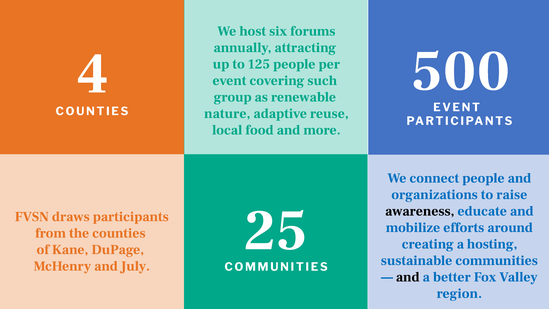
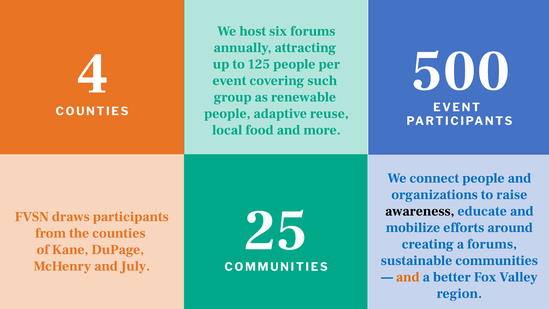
nature at (227, 113): nature -> people
a hosting: hosting -> forums
and at (408, 277) colour: black -> orange
